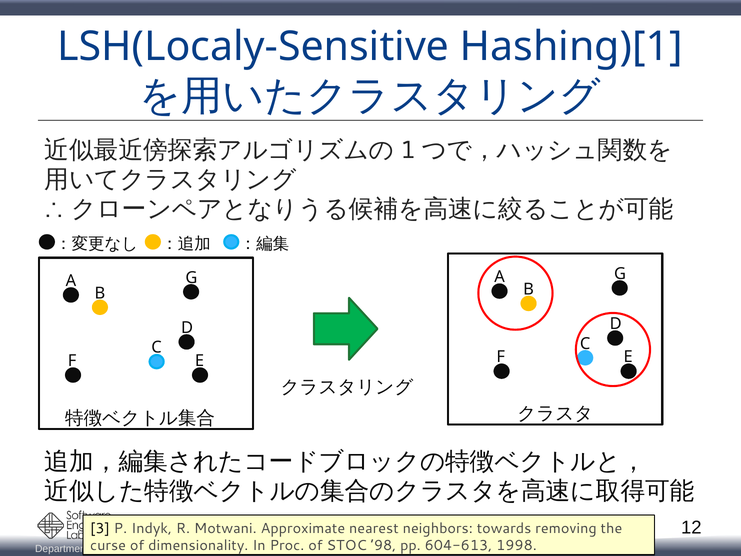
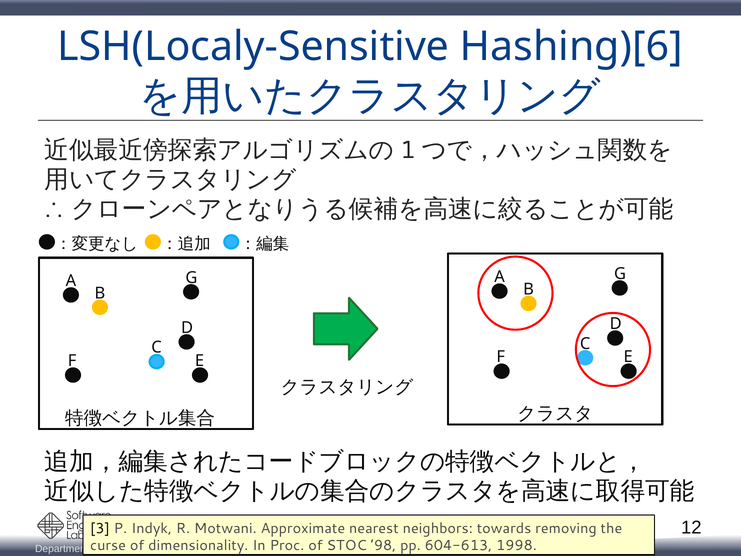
Hashing)[1: Hashing)[1 -> Hashing)[6
